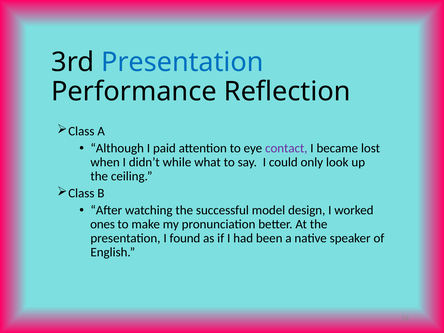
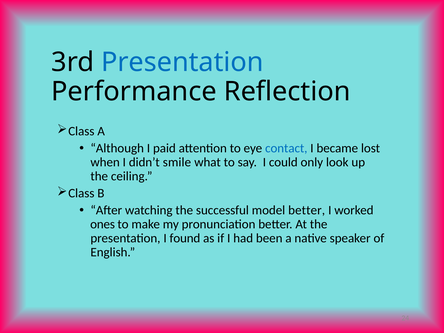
contact colour: purple -> blue
while: while -> smile
model design: design -> better
